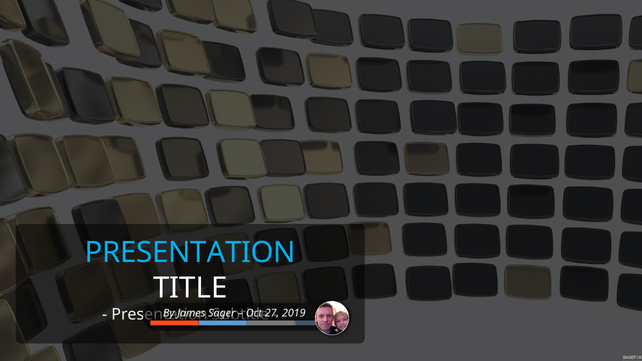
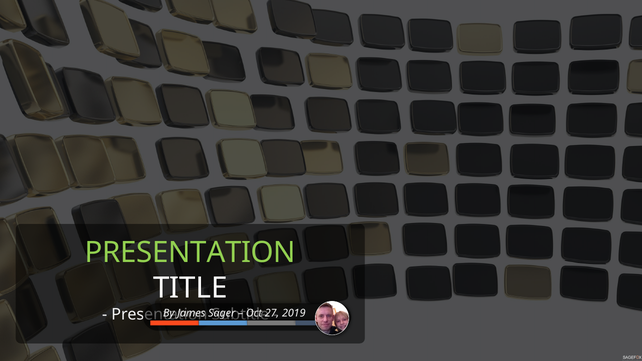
PRESENTATION at (190, 253) colour: light blue -> light green
